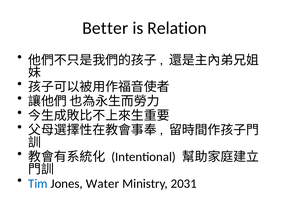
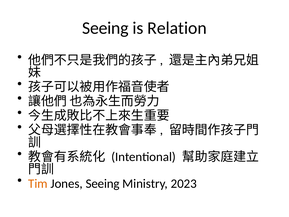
Better at (105, 28): Better -> Seeing
Tim colour: blue -> orange
Jones Water: Water -> Seeing
2031: 2031 -> 2023
